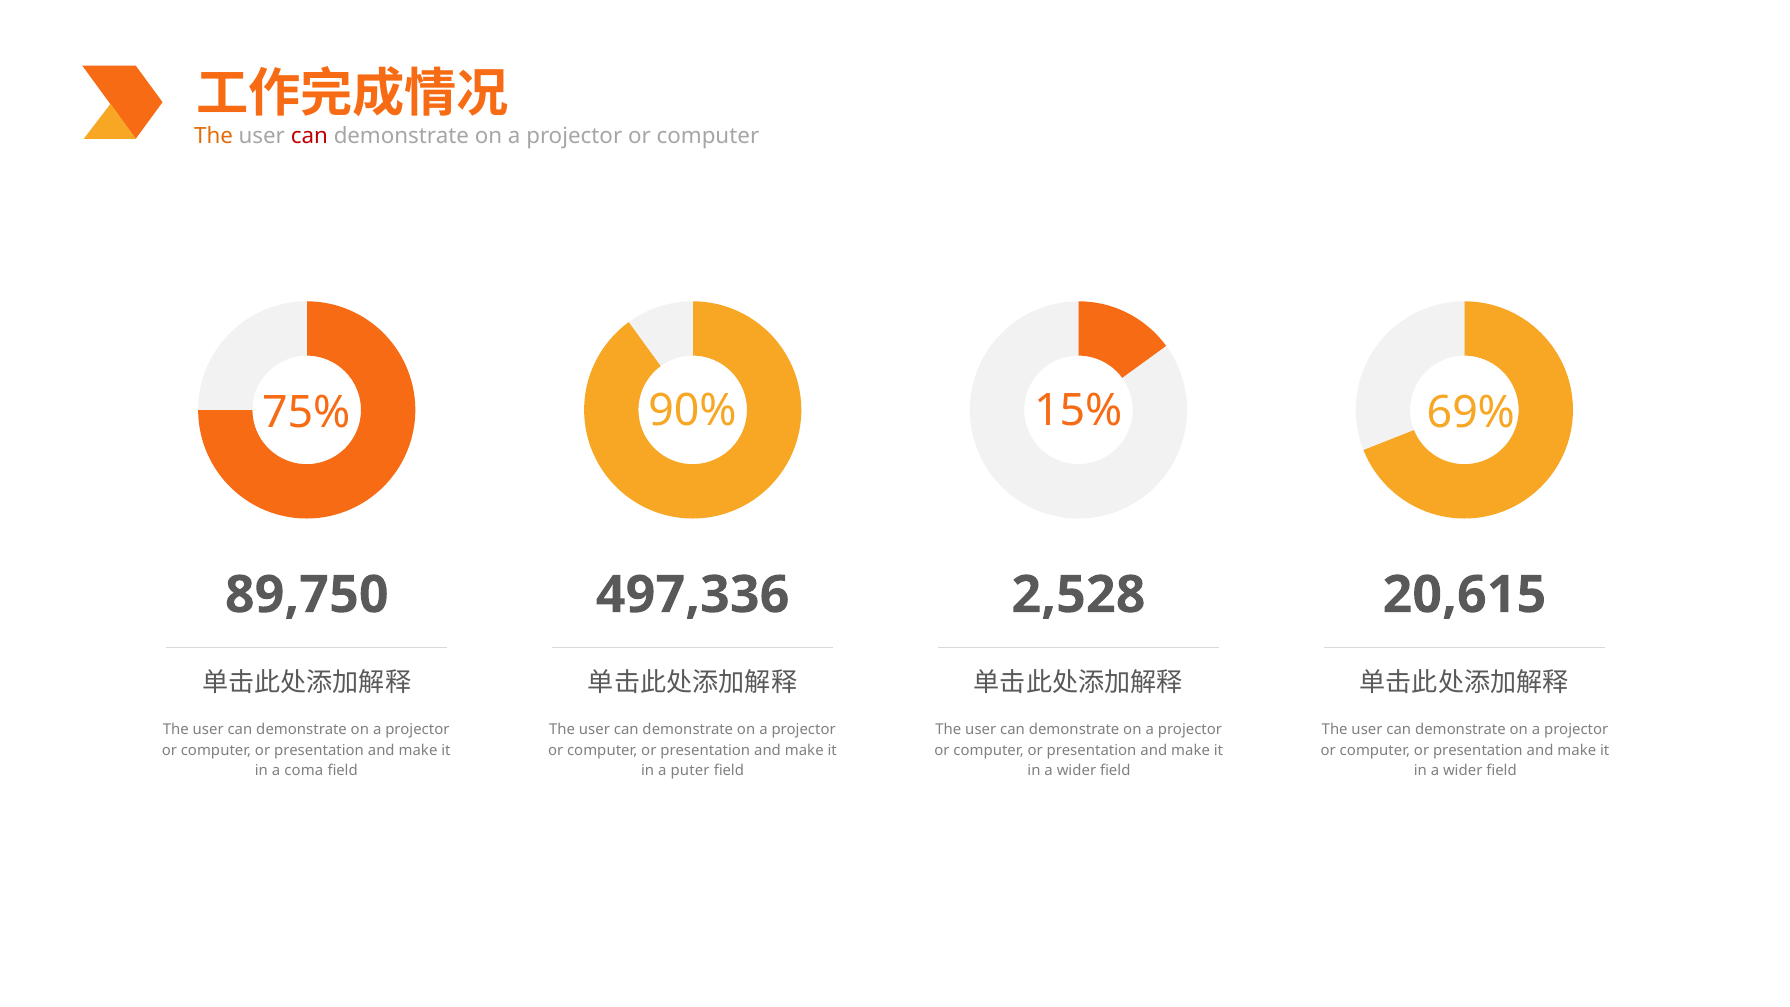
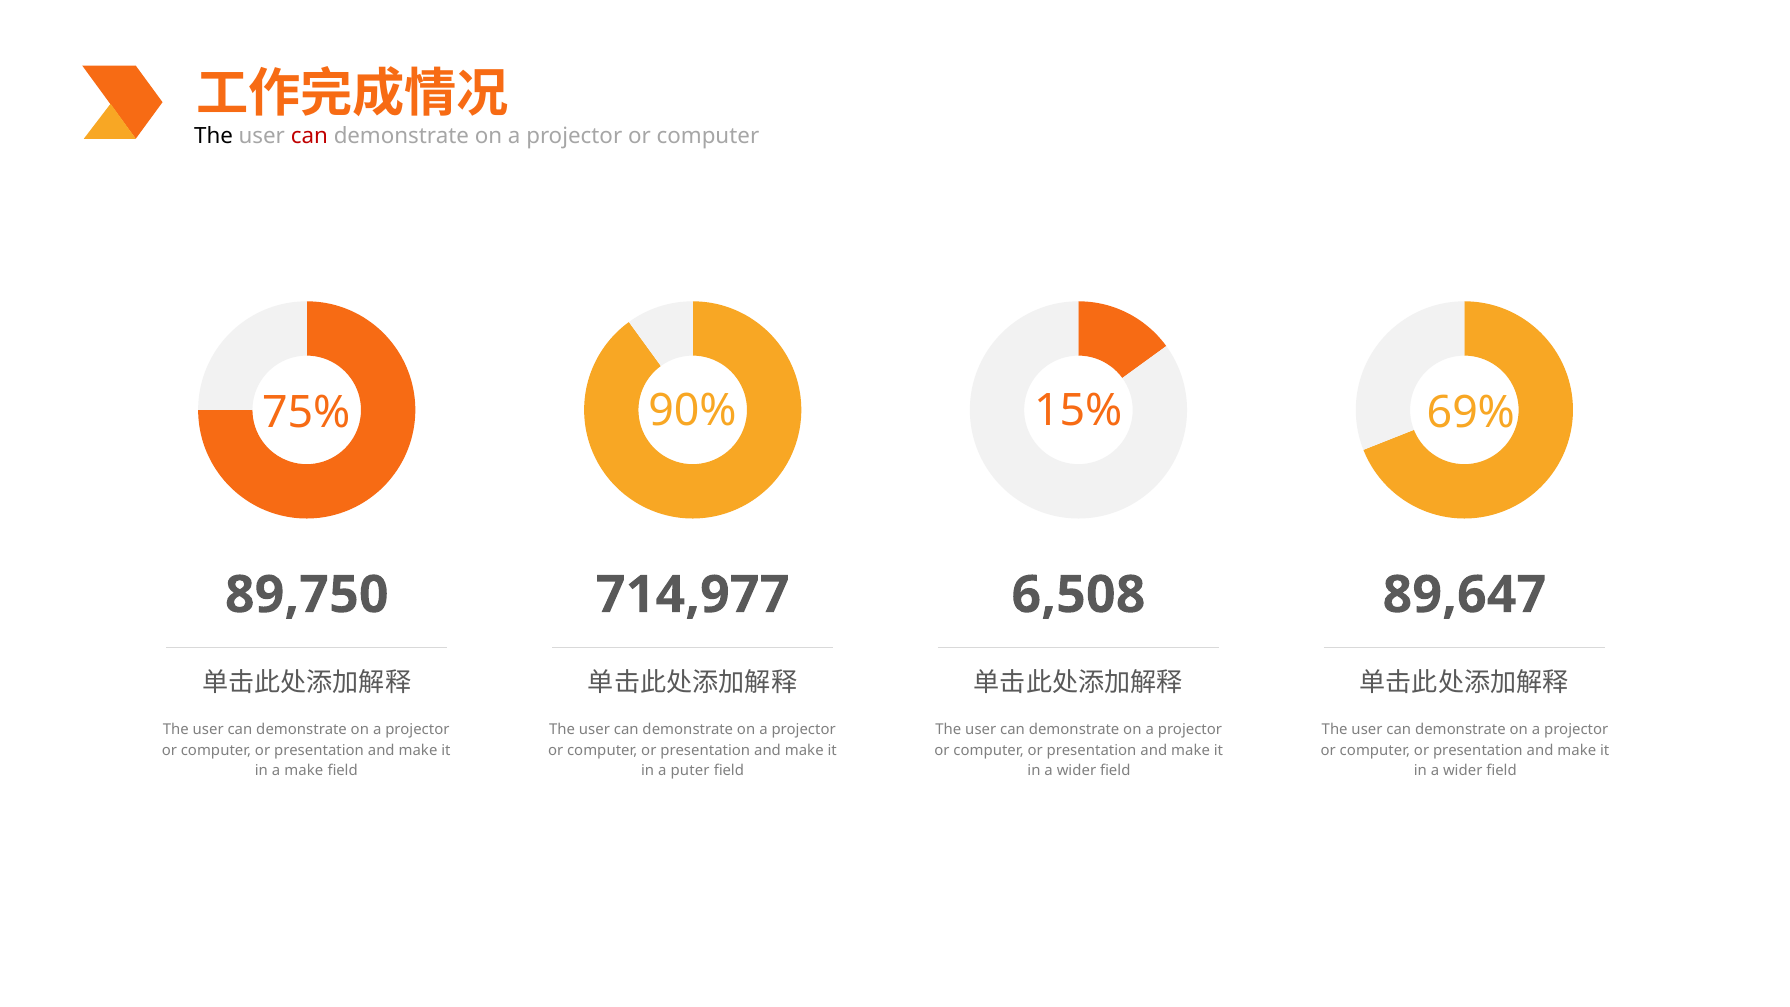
The at (214, 136) colour: orange -> black
497,336: 497,336 -> 714,977
2,528: 2,528 -> 6,508
20,615: 20,615 -> 89,647
a coma: coma -> make
